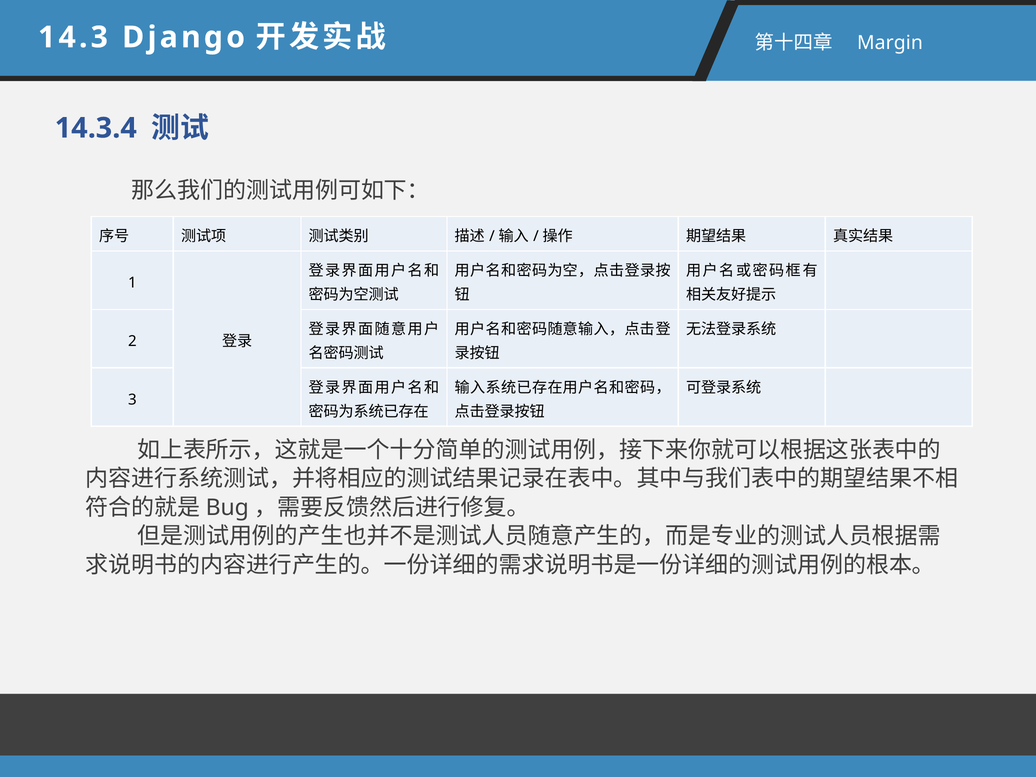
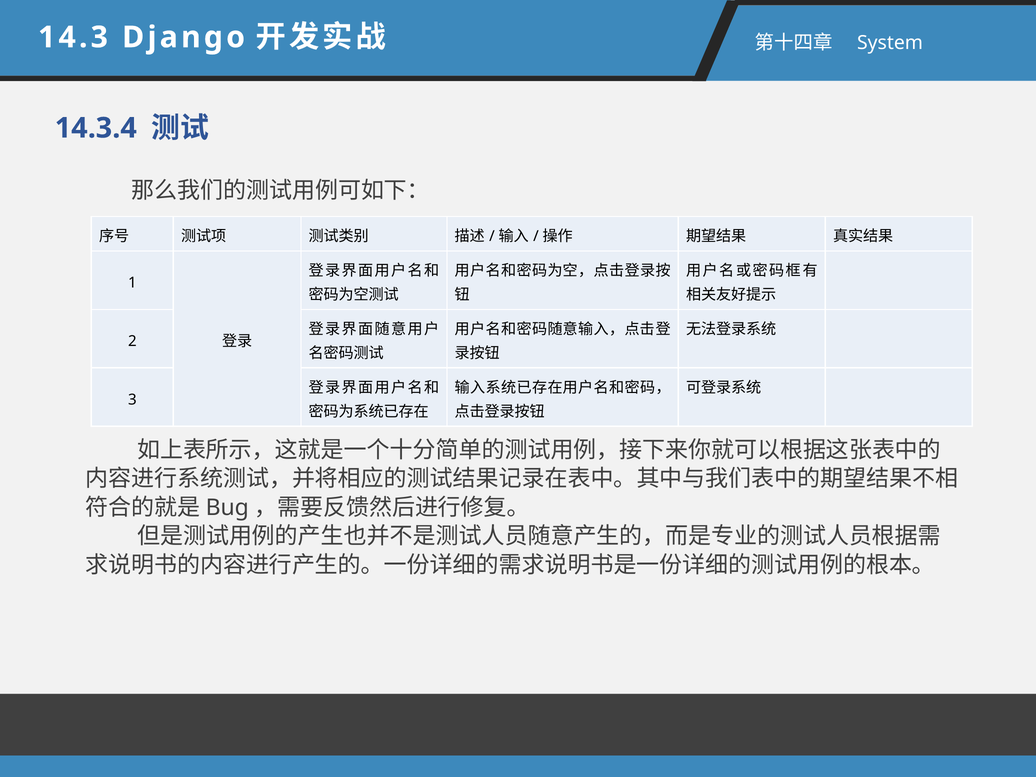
Margin: Margin -> System
